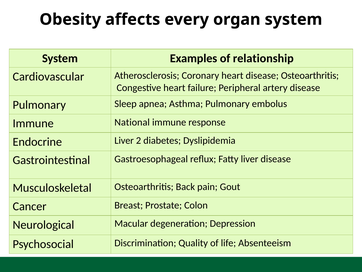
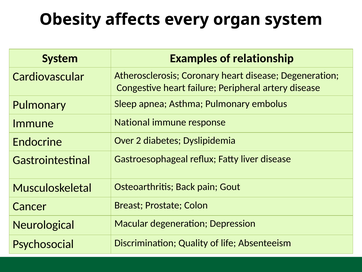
disease Osteoarthritis: Osteoarthritis -> Degeneration
Endocrine Liver: Liver -> Over
